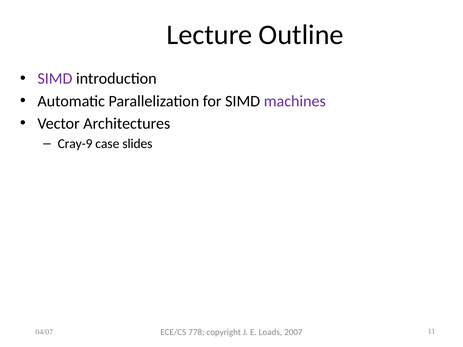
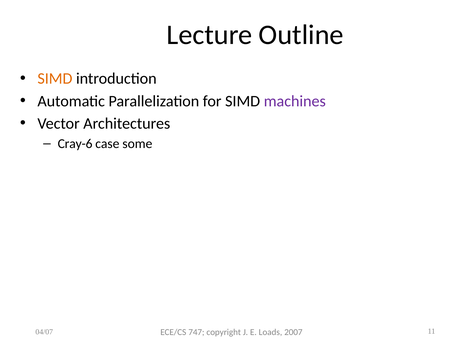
SIMD at (55, 79) colour: purple -> orange
Cray-9: Cray-9 -> Cray-6
slides: slides -> some
778: 778 -> 747
